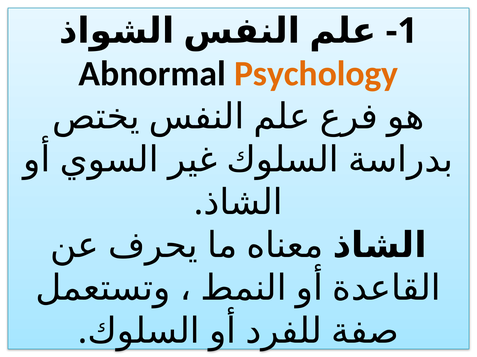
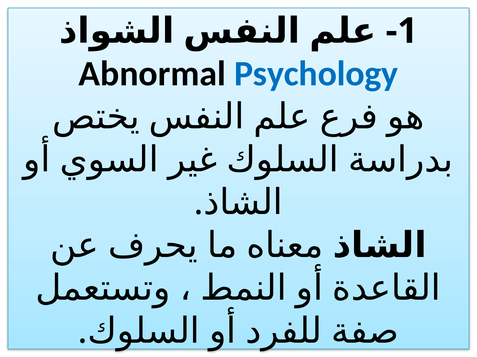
Psychology colour: orange -> blue
